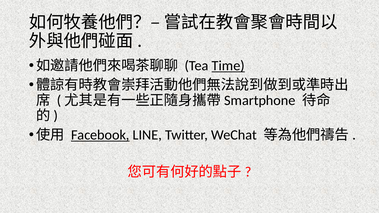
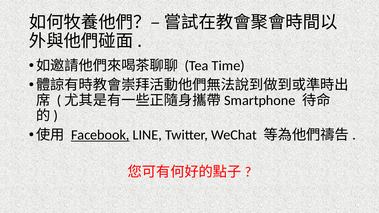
Time underline: present -> none
